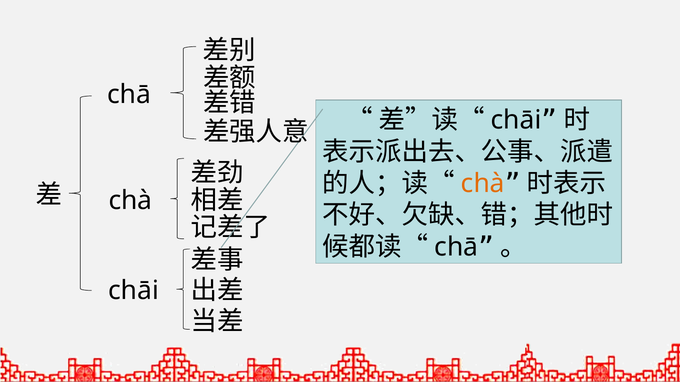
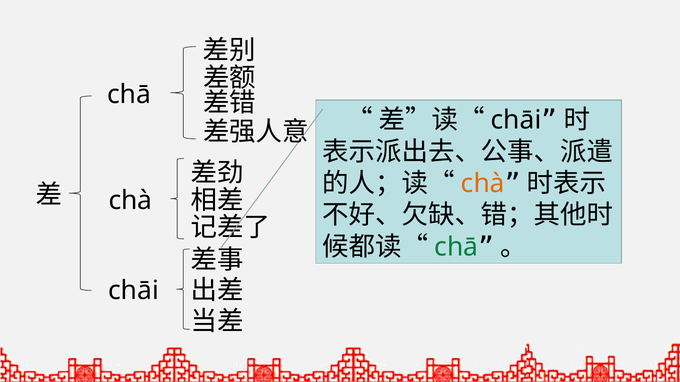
chā at (456, 247) colour: black -> green
